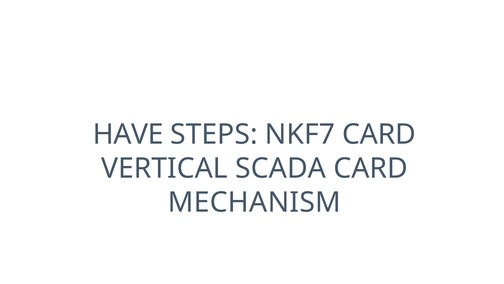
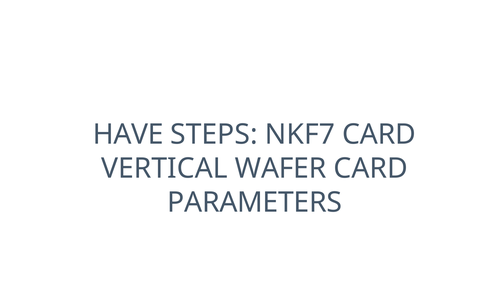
SCADA: SCADA -> WAFER
MECHANISM: MECHANISM -> PARAMETERS
